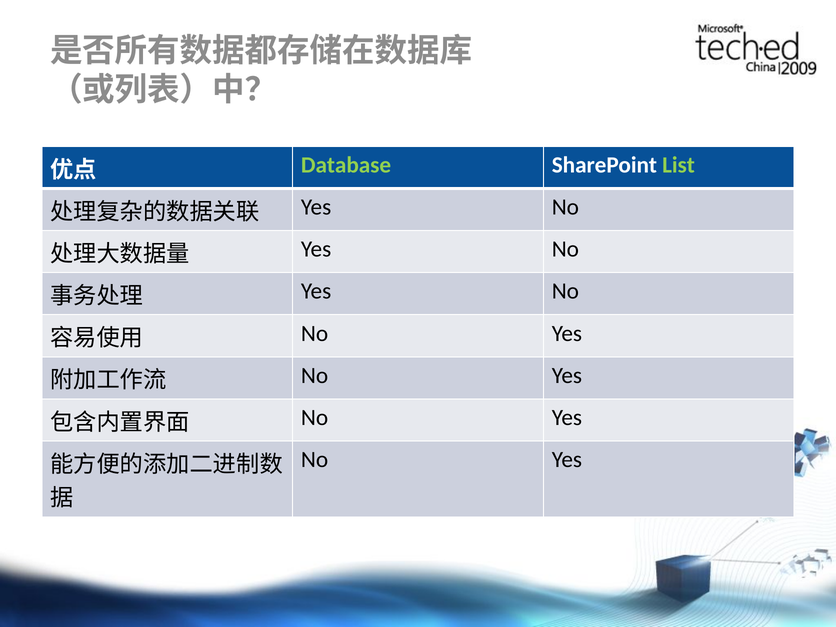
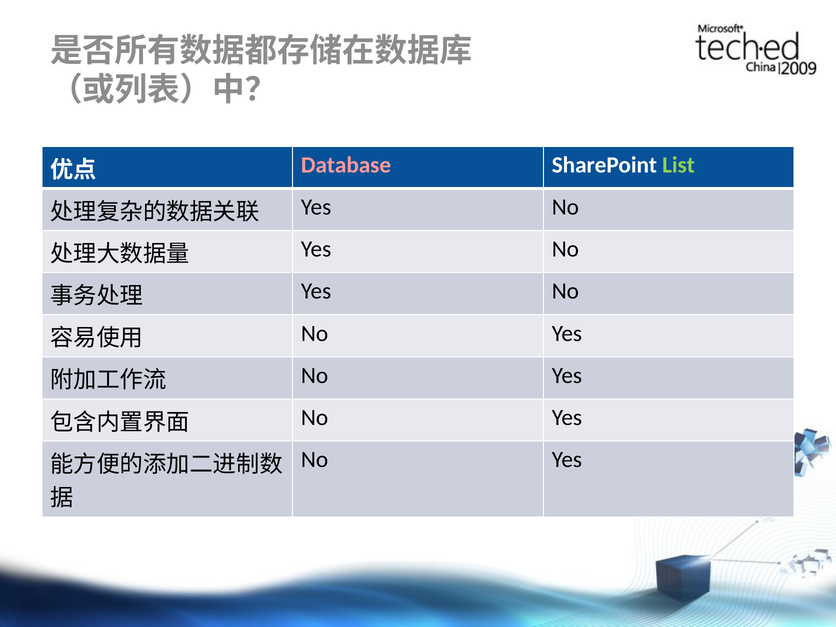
Database colour: light green -> pink
